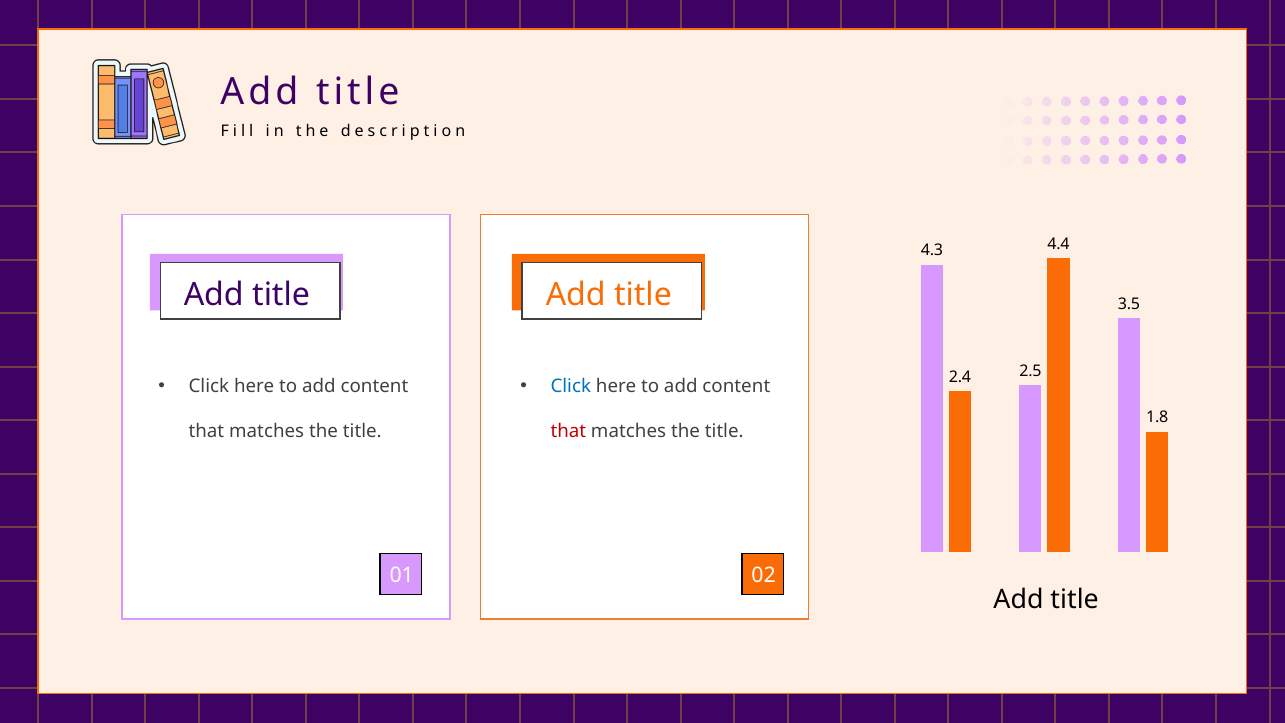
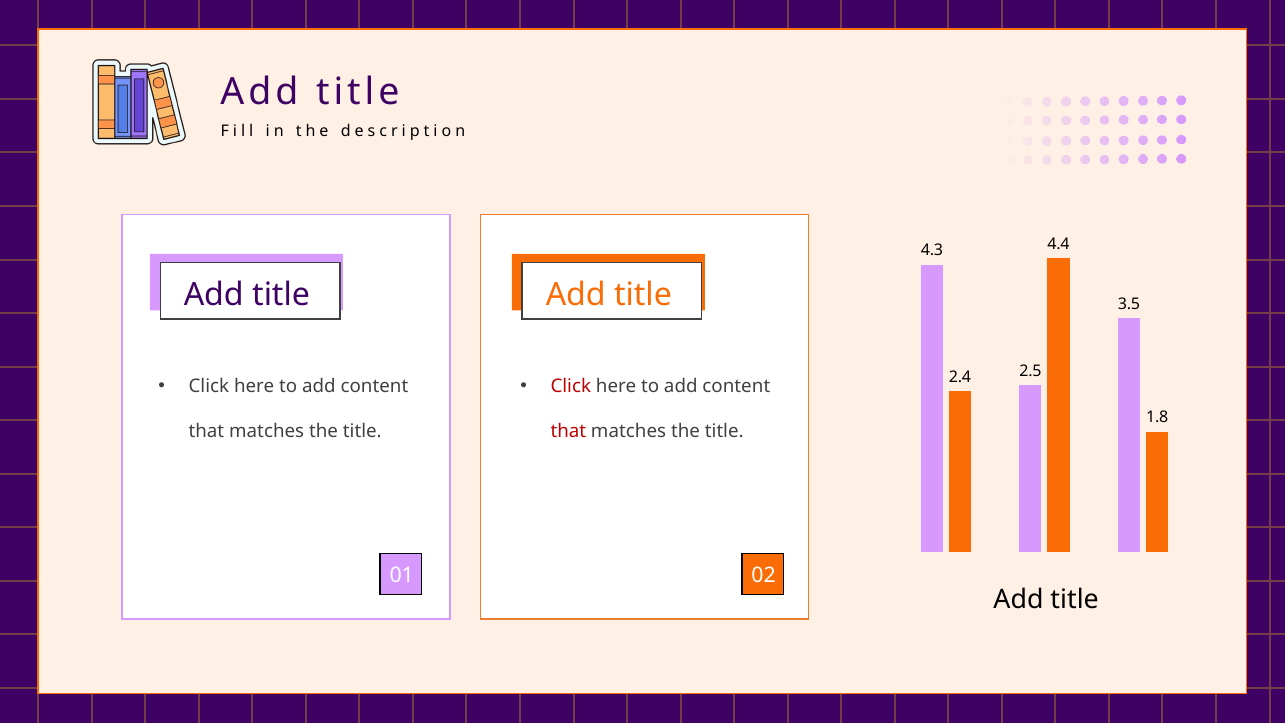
Click at (571, 387) colour: blue -> red
